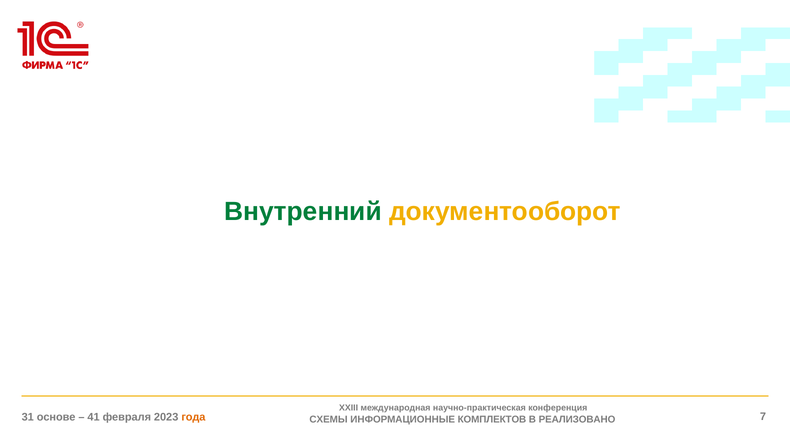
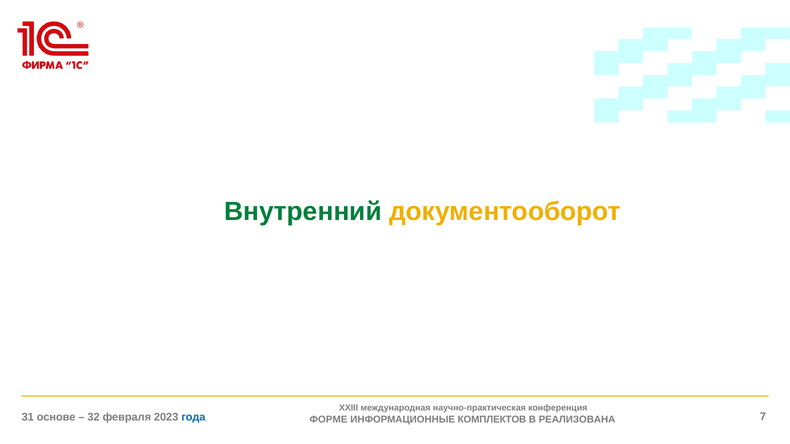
41: 41 -> 32
года colour: orange -> blue
СХЕМЫ: СХЕМЫ -> ФОРМЕ
РЕАЛИЗОВАНО: РЕАЛИЗОВАНО -> РЕАЛИЗОВАНА
